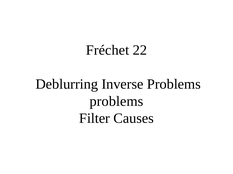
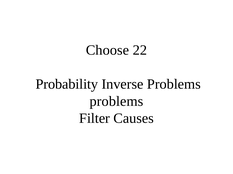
Fréchet: Fréchet -> Choose
Deblurring: Deblurring -> Probability
